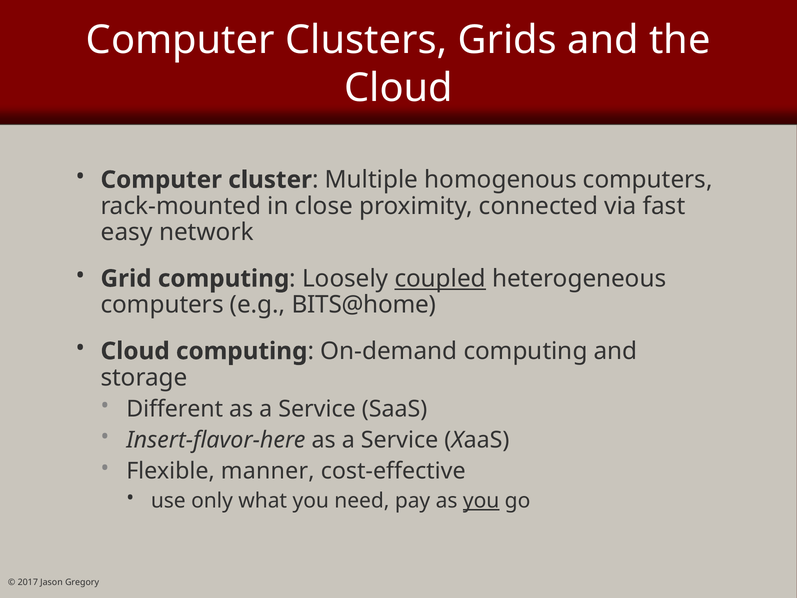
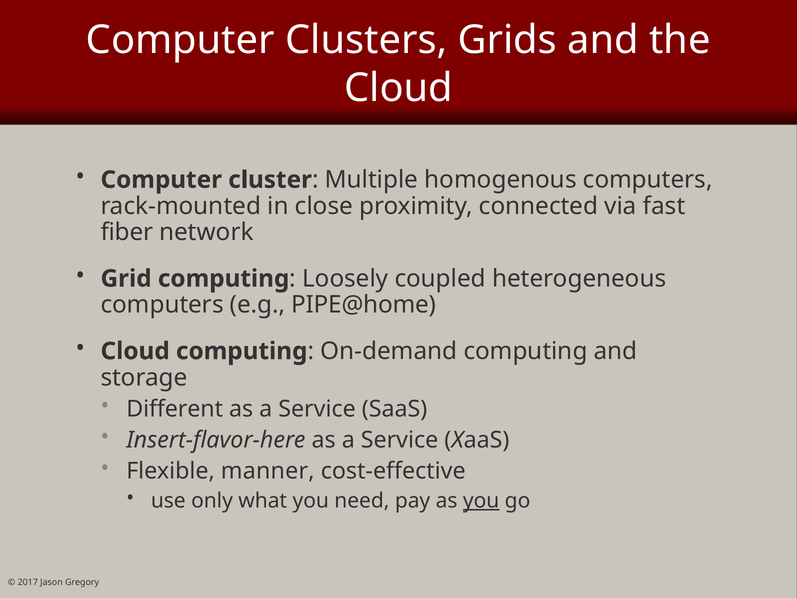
easy: easy -> fiber
coupled underline: present -> none
BITS@home: BITS@home -> PIPE@home
